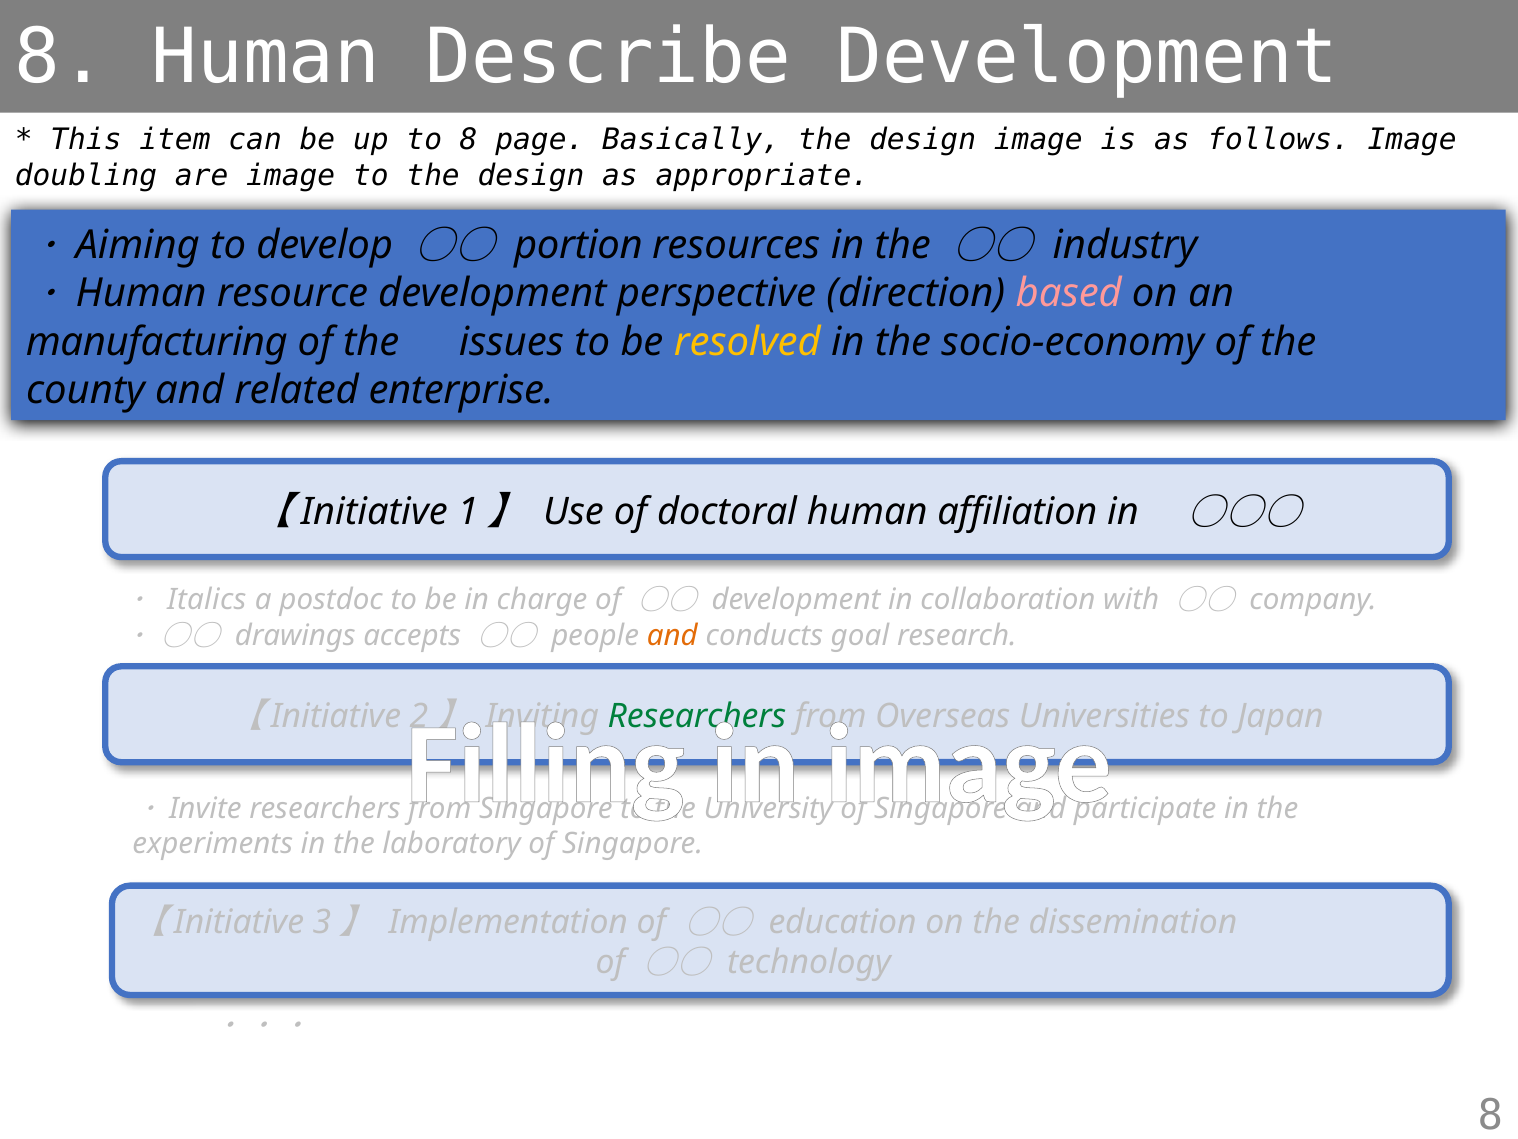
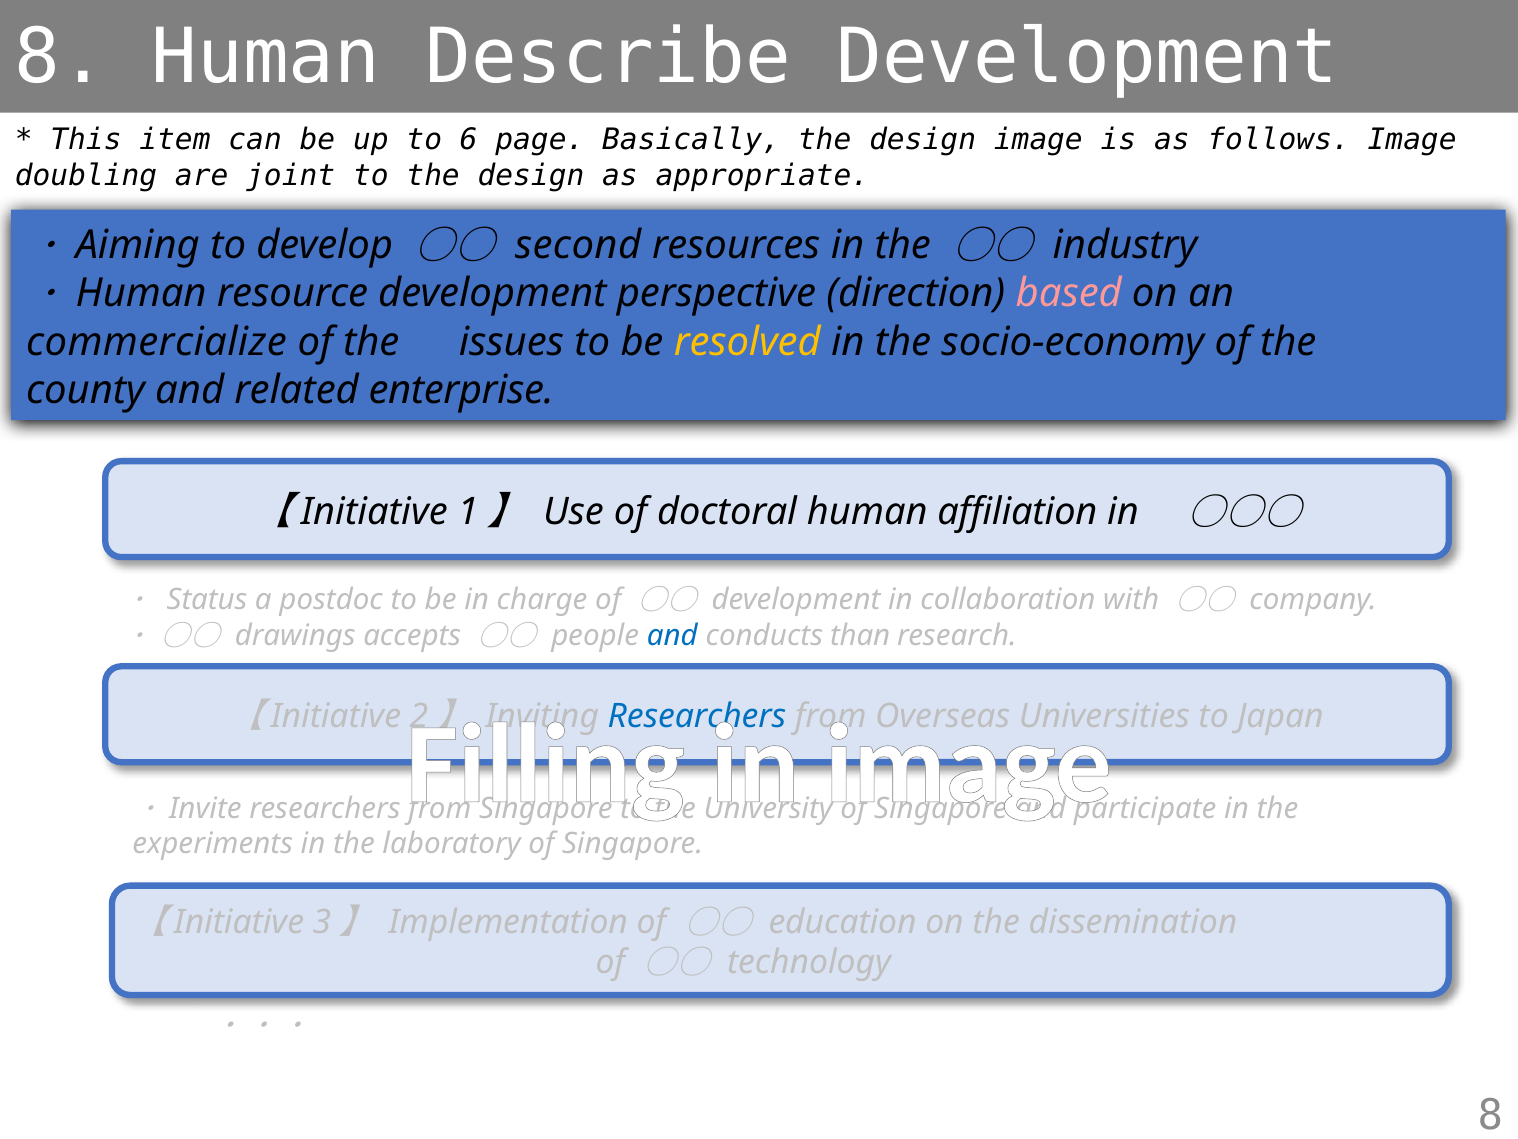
to 8: 8 -> 6
are image: image -> joint
portion: portion -> second
manufacturing: manufacturing -> commercialize
Italics: Italics -> Status
and at (672, 635) colour: orange -> blue
goal: goal -> than
Researchers at (697, 716) colour: green -> blue
